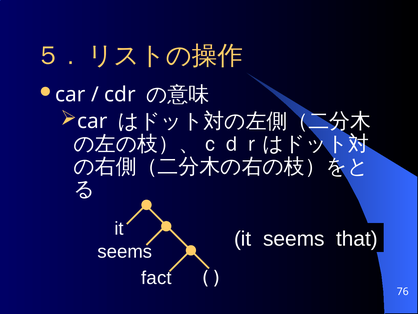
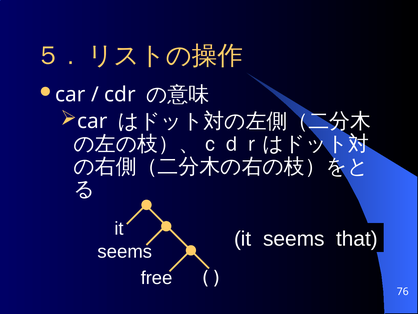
fact: fact -> free
